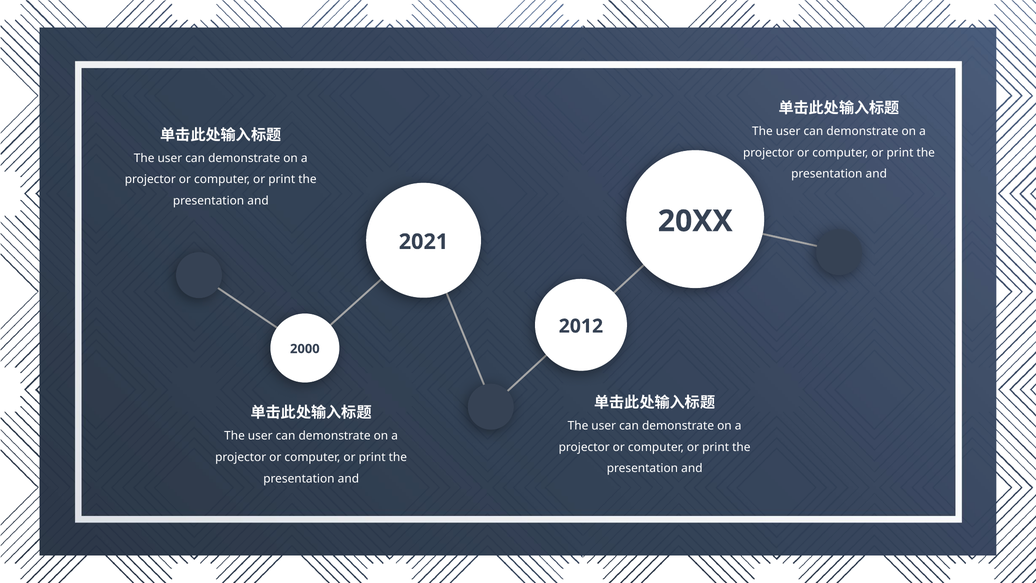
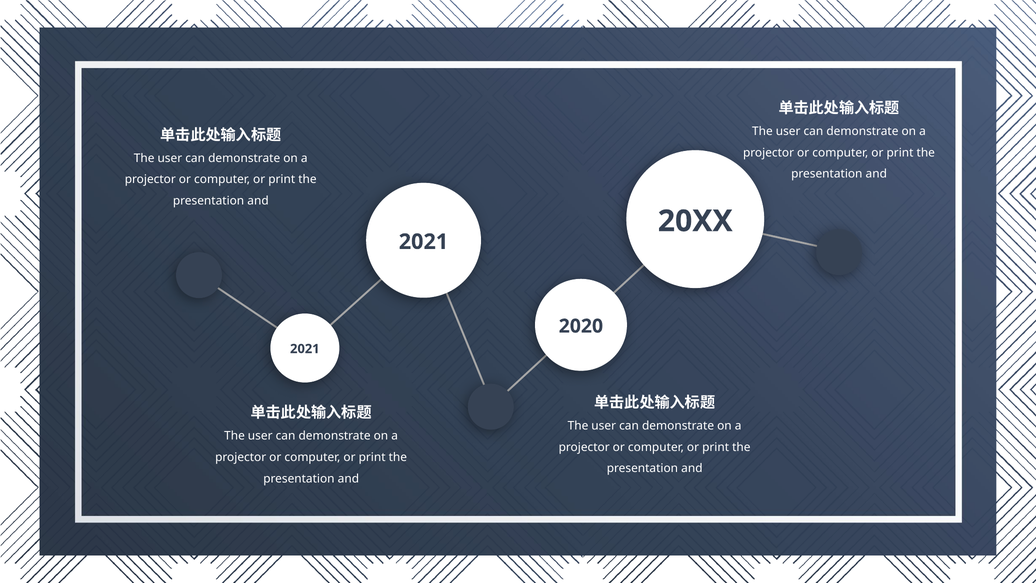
2012: 2012 -> 2020
2000 at (305, 349): 2000 -> 2021
